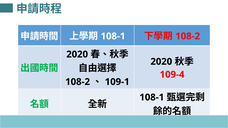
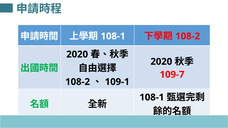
109-4: 109-4 -> 109-7
